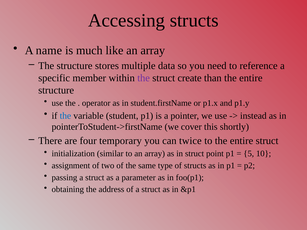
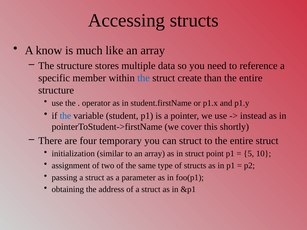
name: name -> know
the at (144, 78) colour: purple -> blue
can twice: twice -> struct
